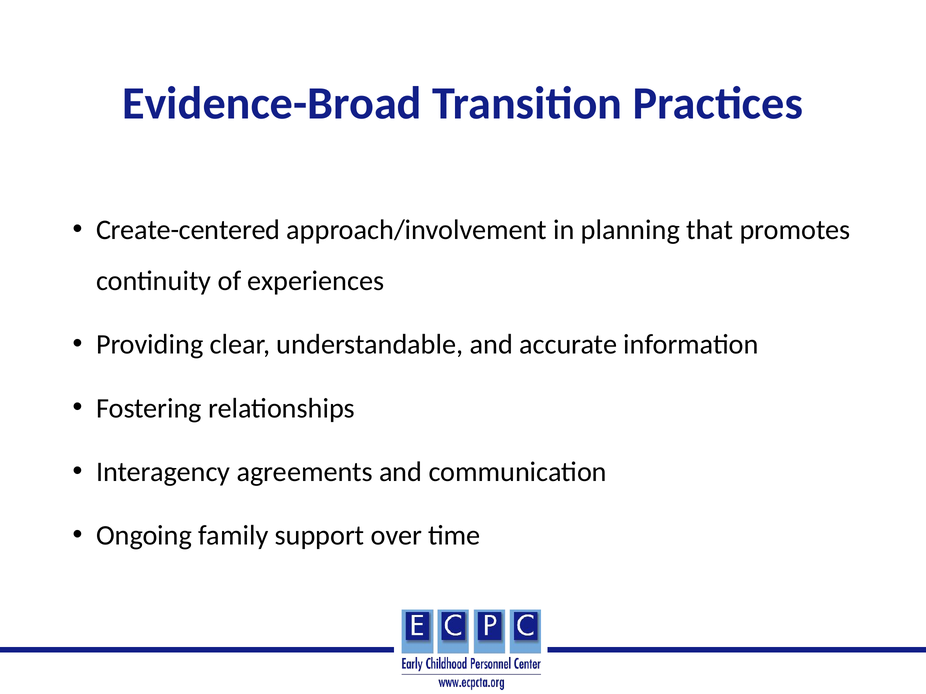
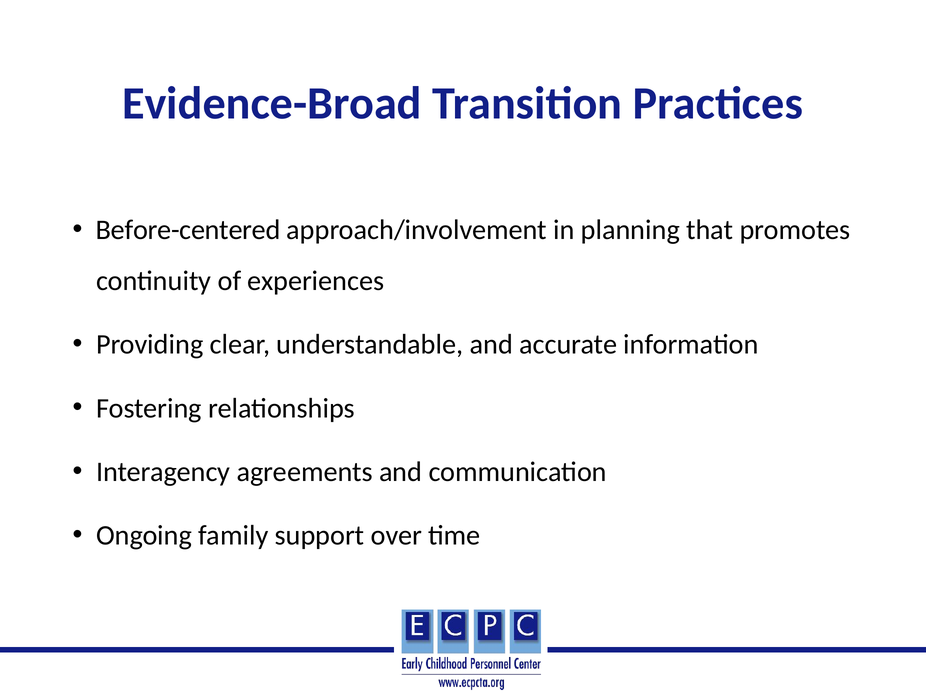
Create-centered: Create-centered -> Before-centered
